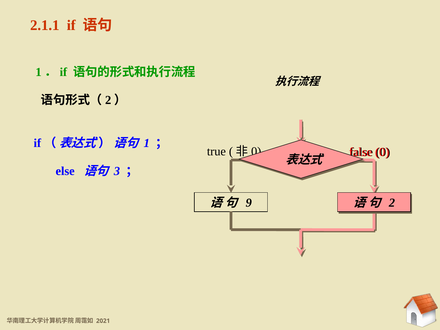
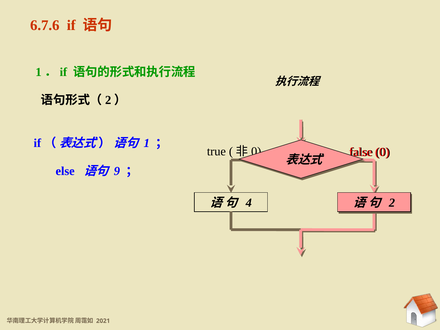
2.1.1: 2.1.1 -> 6.7.6
3: 3 -> 9
9: 9 -> 4
